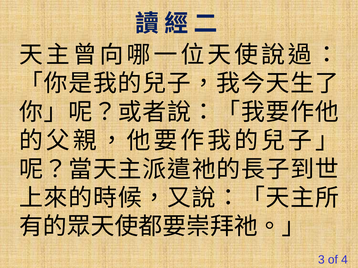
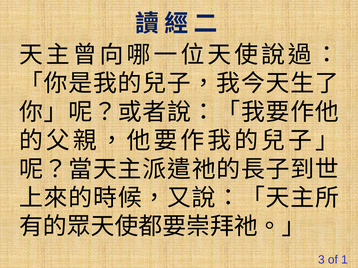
4: 4 -> 1
